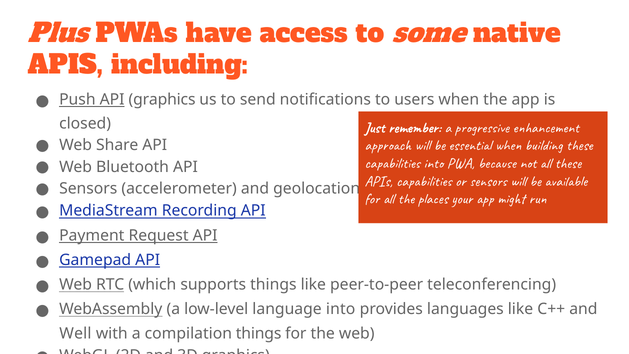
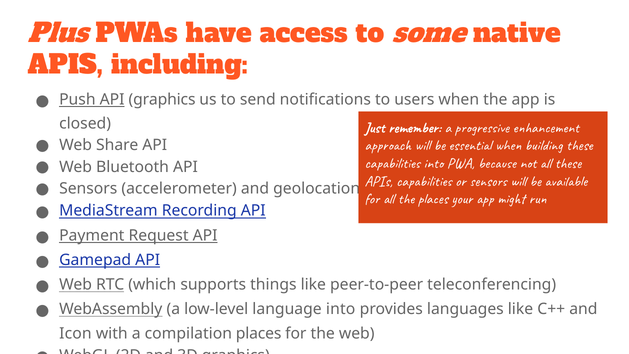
Well: Well -> Icon
compilation things: things -> places
